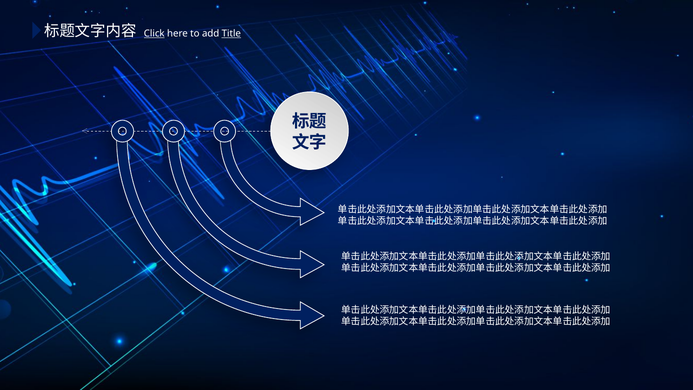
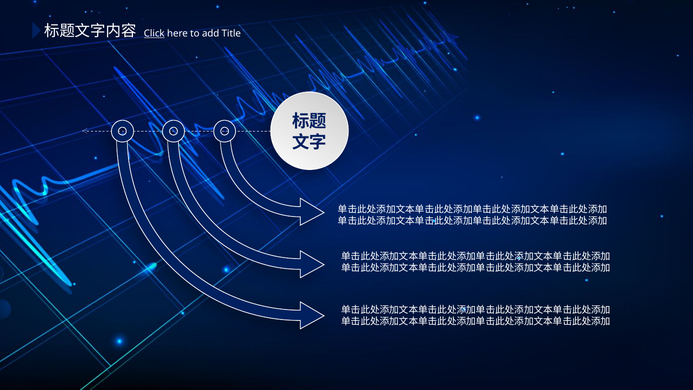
Title underline: present -> none
